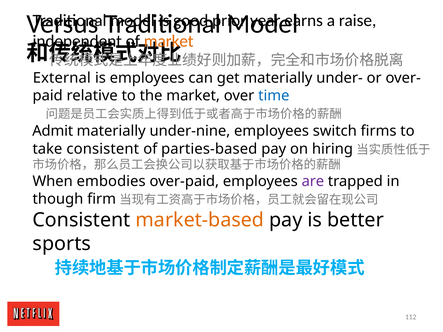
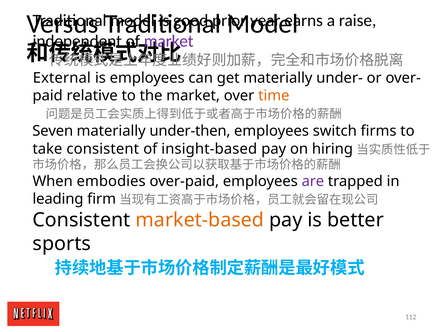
market at (169, 41) colour: orange -> purple
time colour: blue -> orange
Admit: Admit -> Seven
under-nine: under-nine -> under-then
parties-based: parties-based -> insight-based
though: though -> leading
